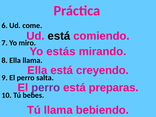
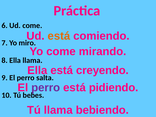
está at (59, 36) colour: black -> orange
Yo estás: estás -> come
preparas: preparas -> pidiendo
